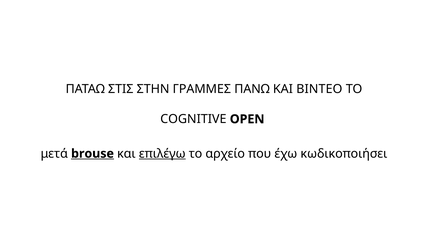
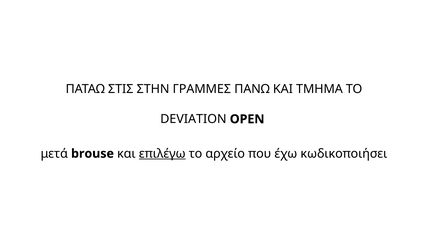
ΒΙΝΤΕΟ: ΒΙΝΤΕΟ -> ΤΜΗΜΑ
COGNITIVE: COGNITIVE -> DEVIATION
brouse underline: present -> none
